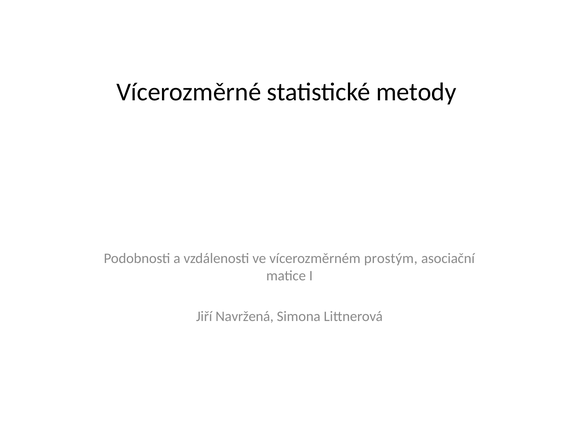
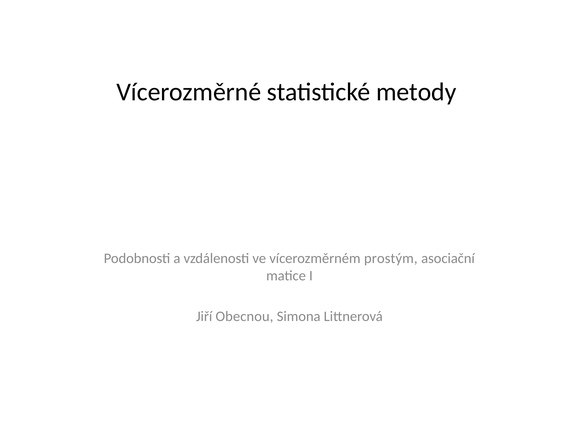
Navržená: Navržená -> Obecnou
